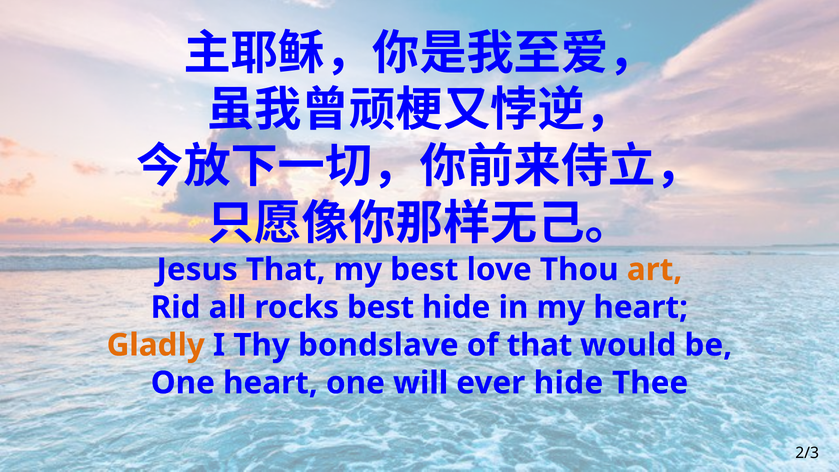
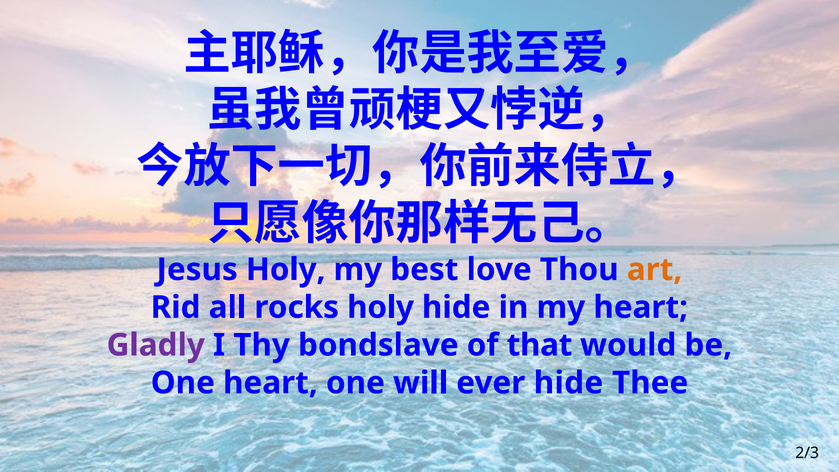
Jesus That: That -> Holy
rocks best: best -> holy
Gladly colour: orange -> purple
